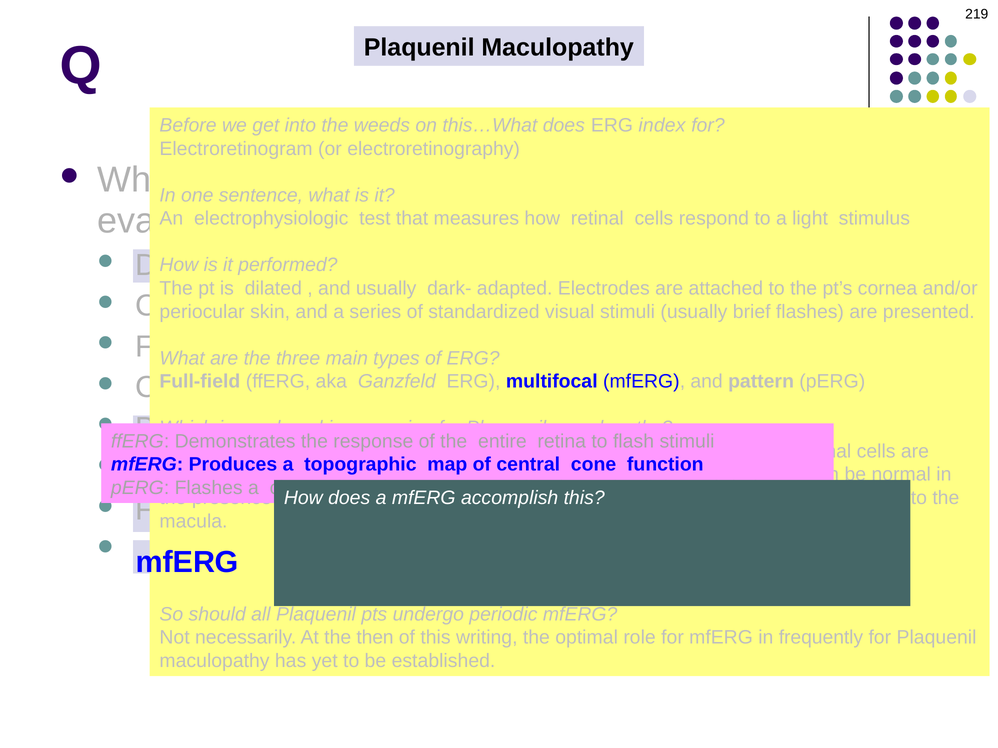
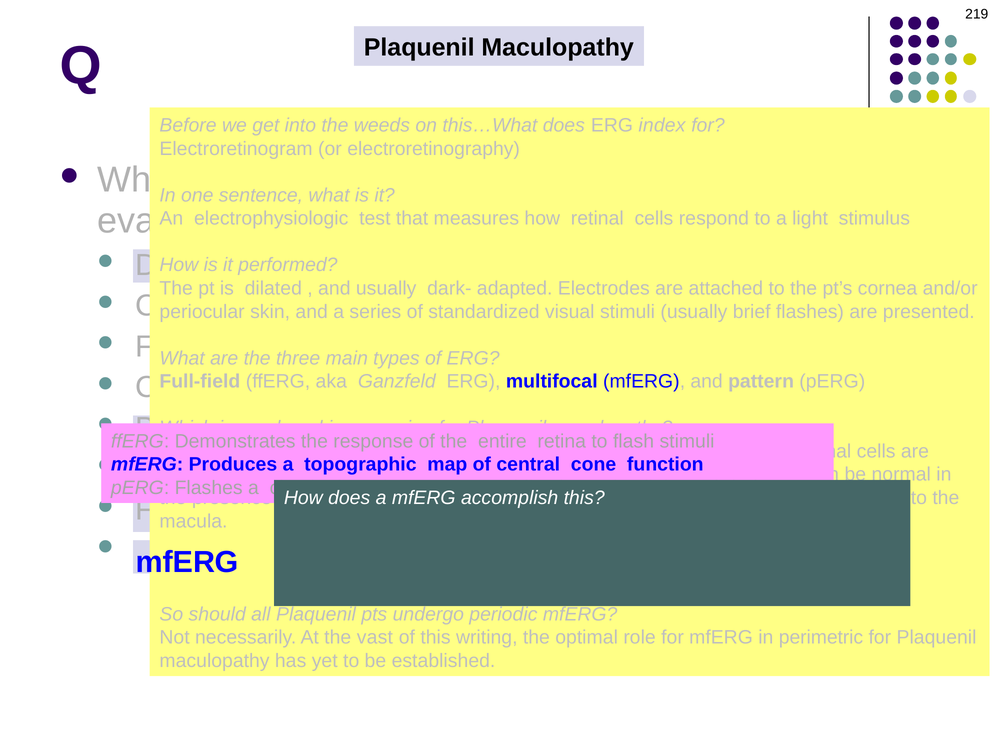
At the then: then -> vast
frequently: frequently -> perimetric
